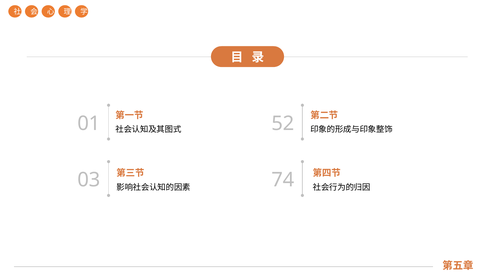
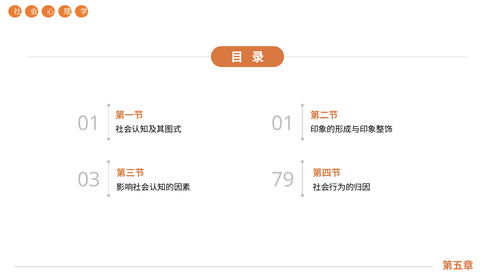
52 at (283, 123): 52 -> 01
74: 74 -> 79
